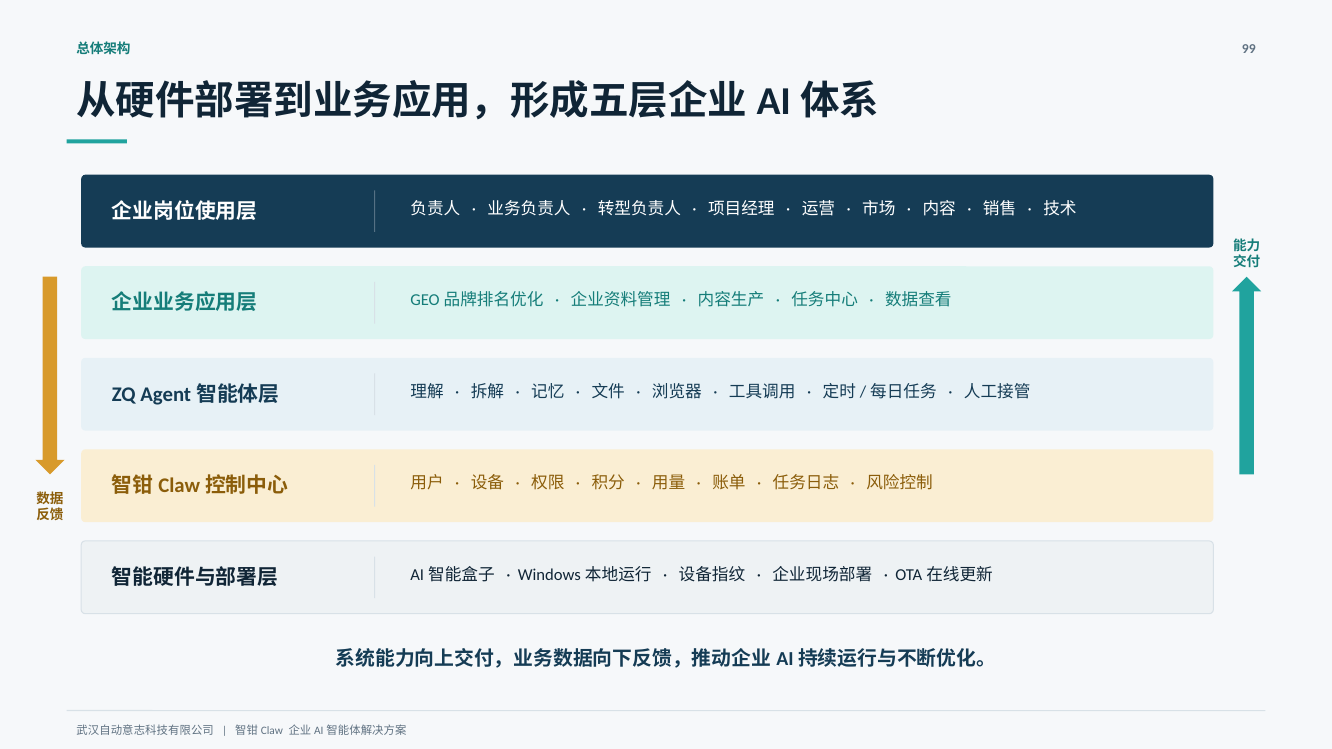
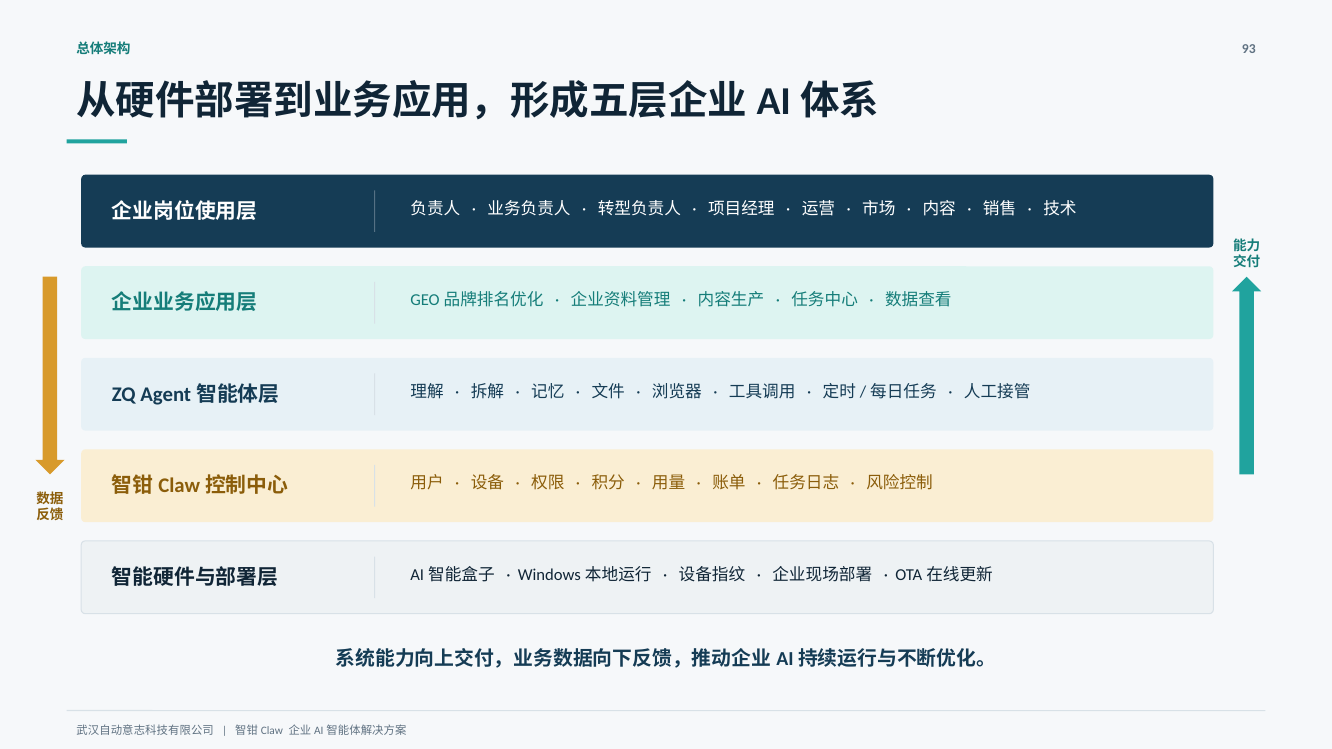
99: 99 -> 93
